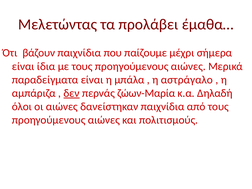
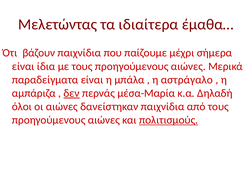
προλάβει: προλάβει -> ιδιαίτερα
ζώων-Μαρία: ζώων-Μαρία -> μέσα-Μαρία
πολιτισμούς underline: none -> present
